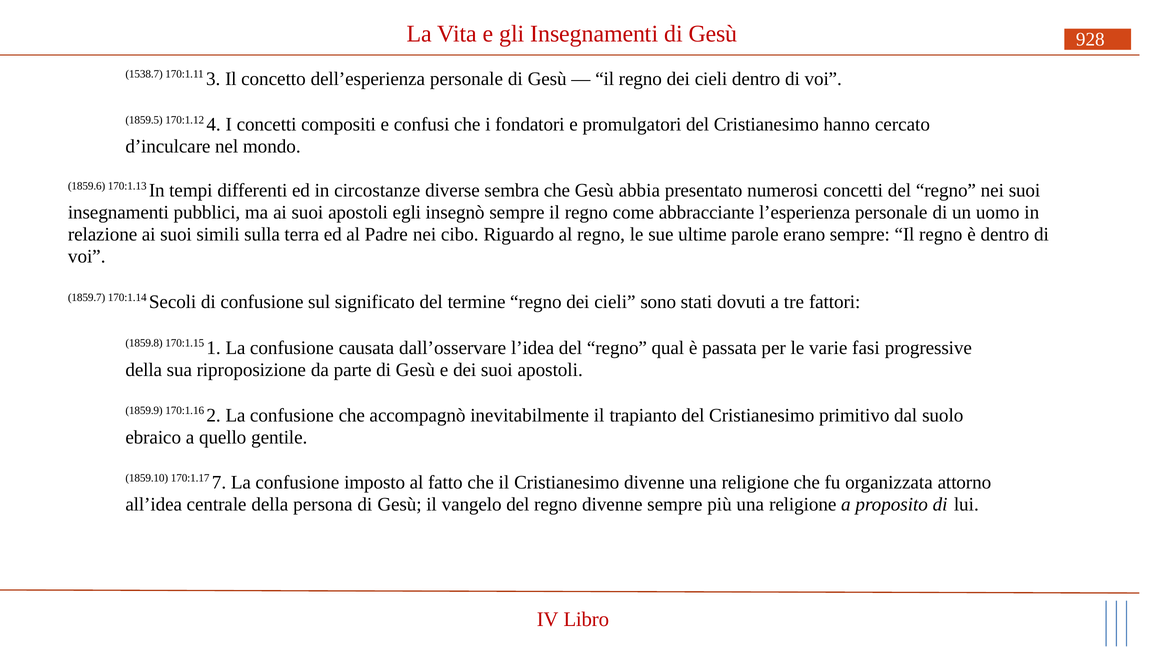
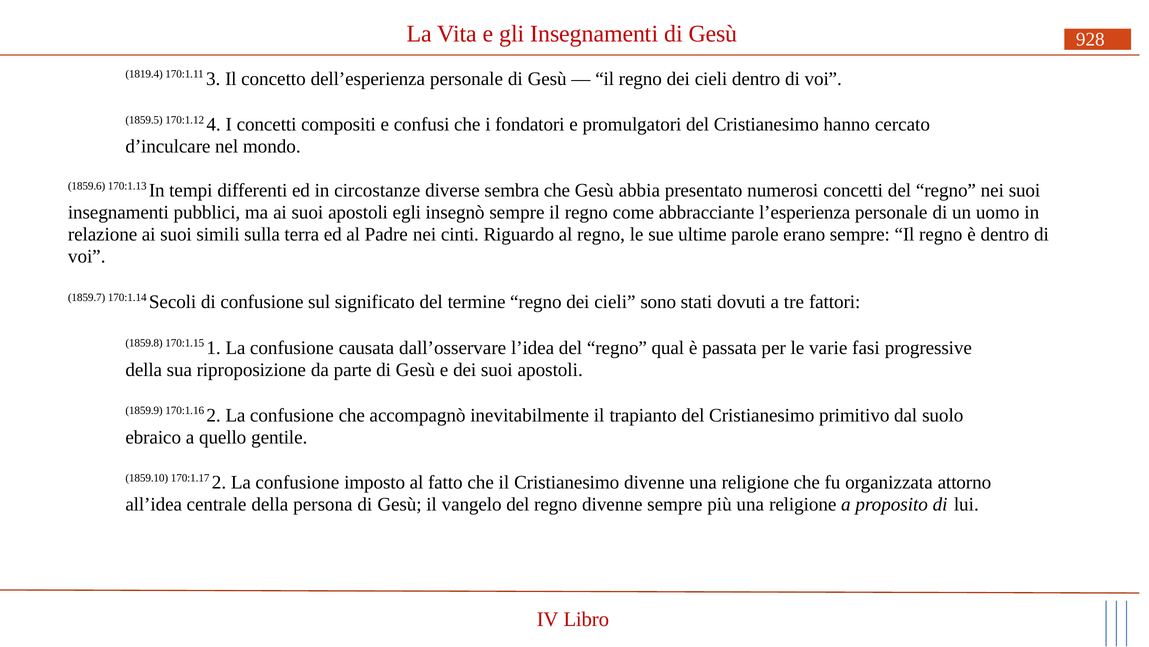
1538.7: 1538.7 -> 1819.4
cibo: cibo -> cinti
170:1.17 7: 7 -> 2
